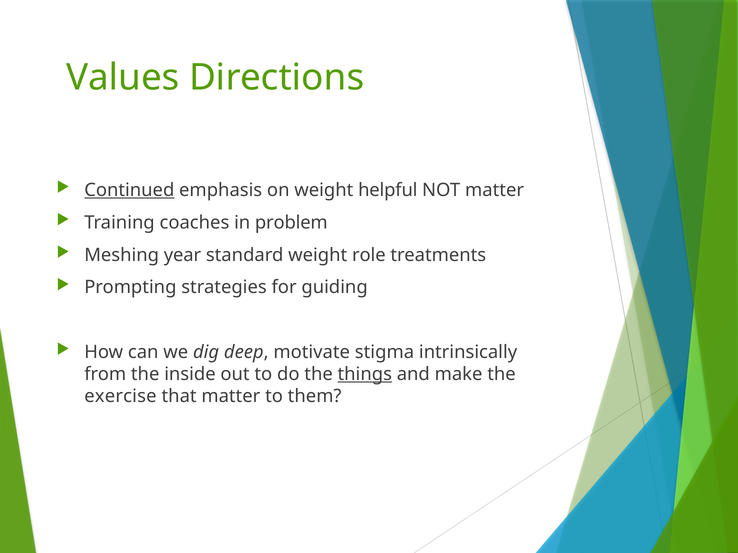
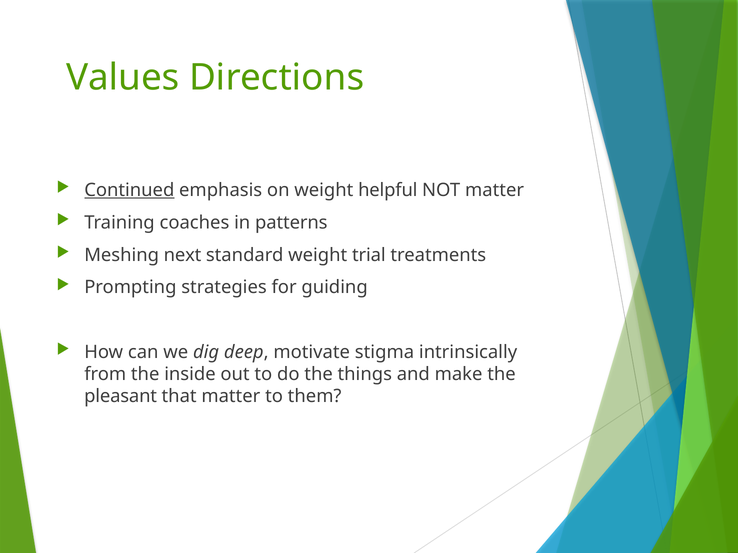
problem: problem -> patterns
year: year -> next
role: role -> trial
things underline: present -> none
exercise: exercise -> pleasant
